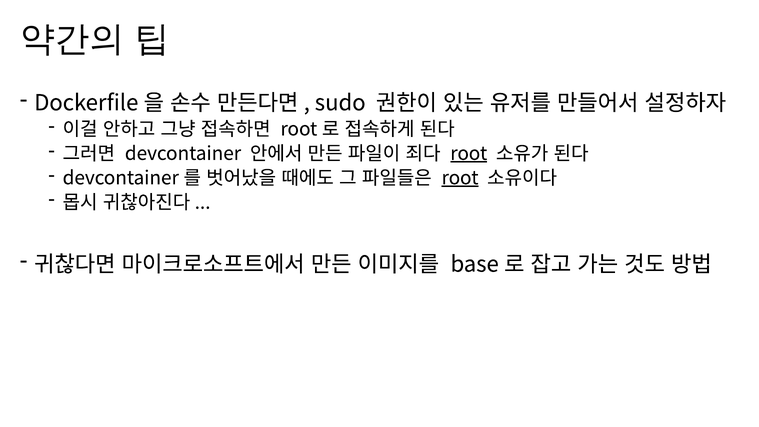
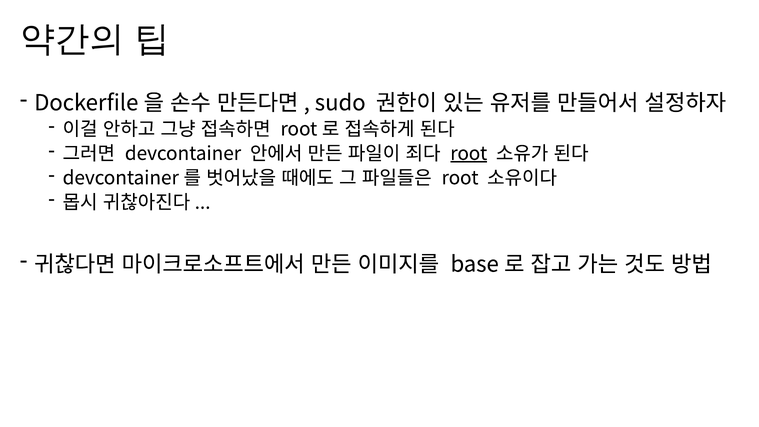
root at (460, 178) underline: present -> none
